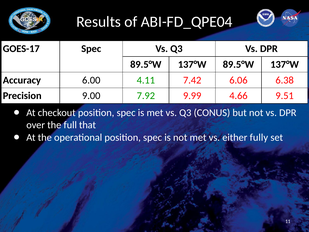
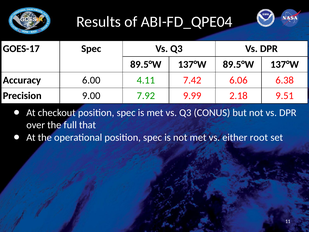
4.66: 4.66 -> 2.18
fully: fully -> root
